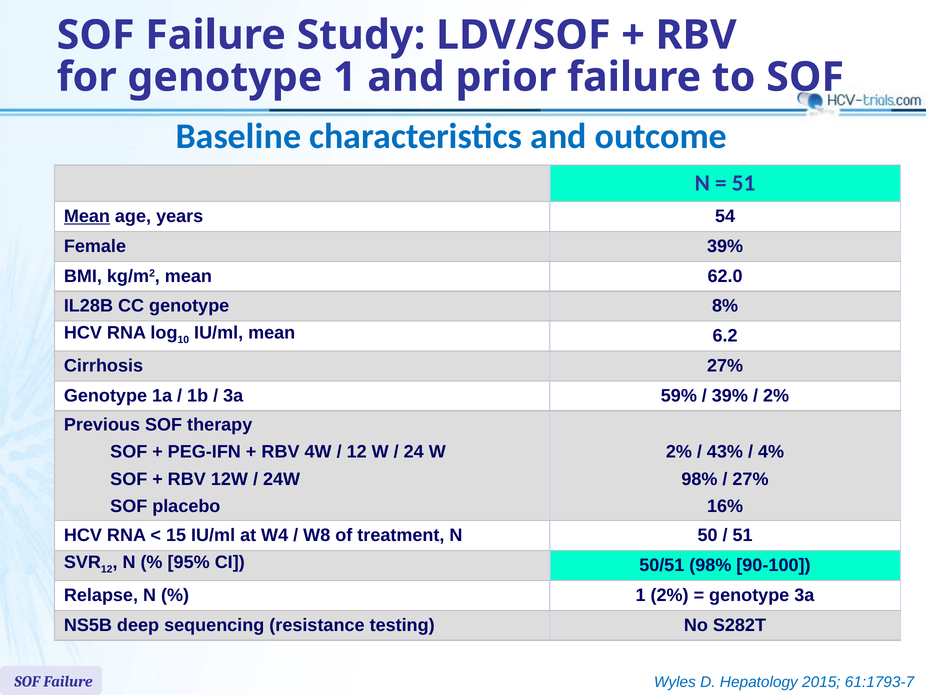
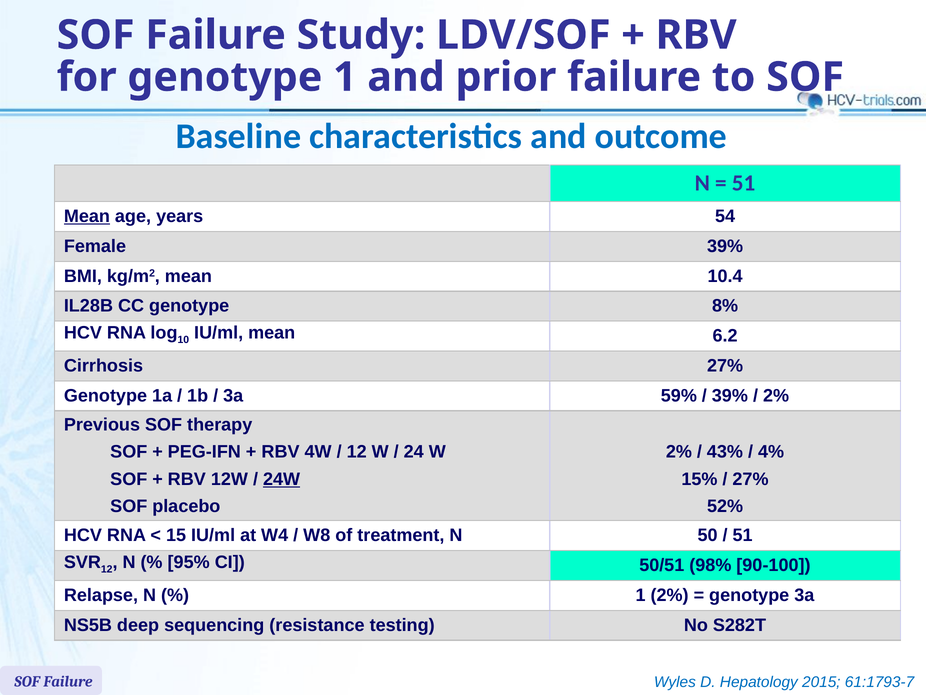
62.0: 62.0 -> 10.4
24W underline: none -> present
98% at (699, 479): 98% -> 15%
16%: 16% -> 52%
